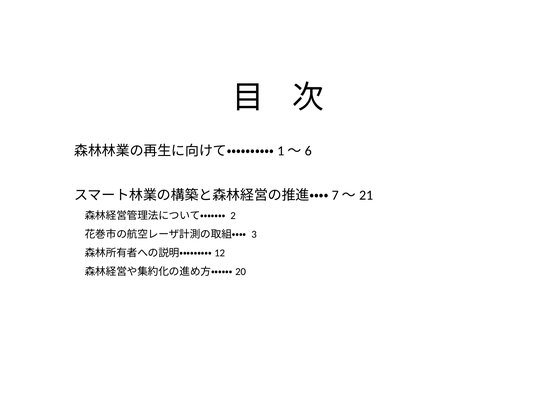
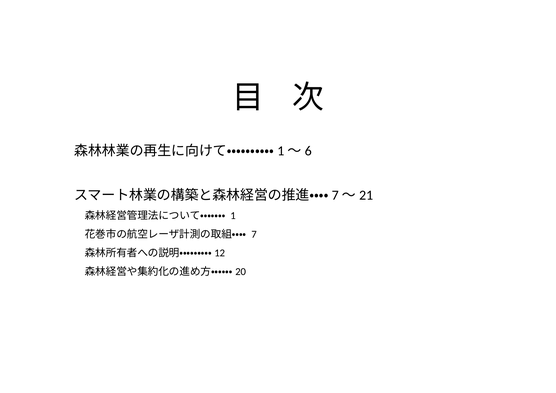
2: 2 -> 1
3: 3 -> 7
